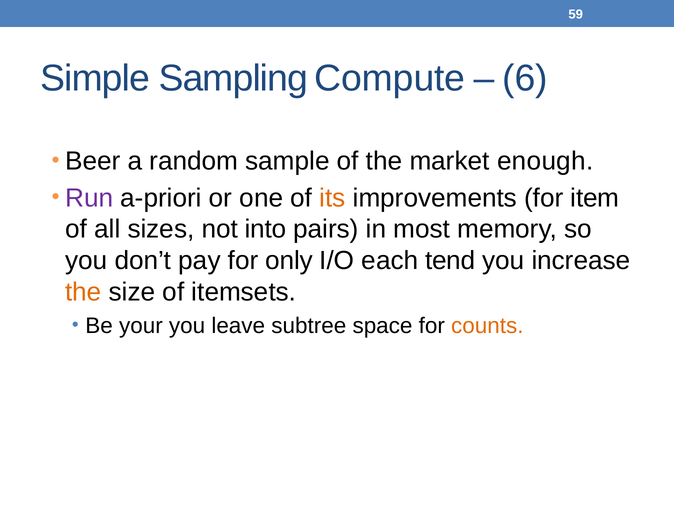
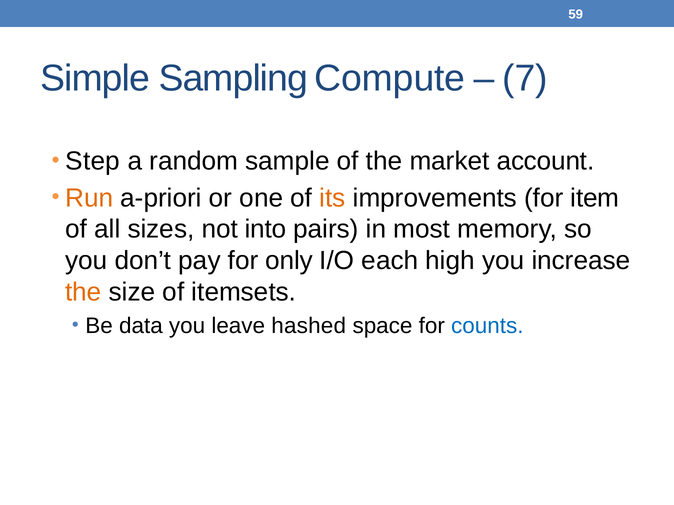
6: 6 -> 7
Beer: Beer -> Step
enough: enough -> account
Run colour: purple -> orange
tend: tend -> high
your: your -> data
subtree: subtree -> hashed
counts colour: orange -> blue
